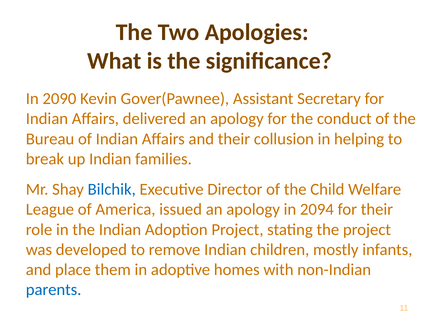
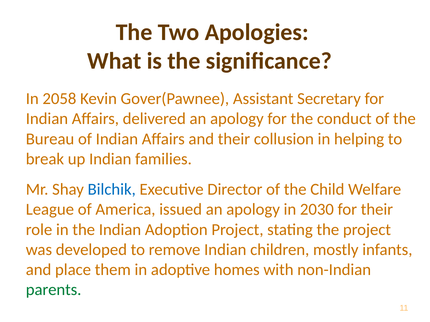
2090: 2090 -> 2058
2094: 2094 -> 2030
parents colour: blue -> green
